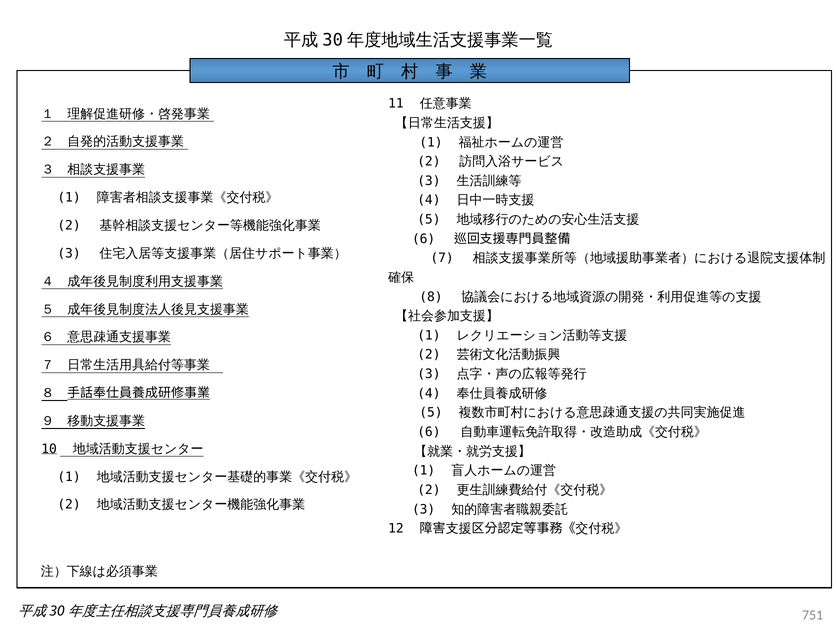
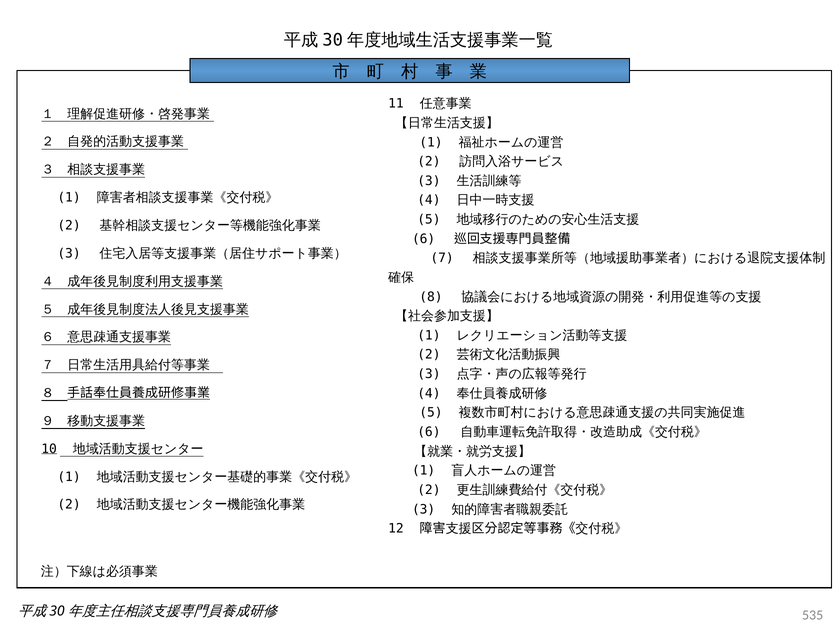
751: 751 -> 535
